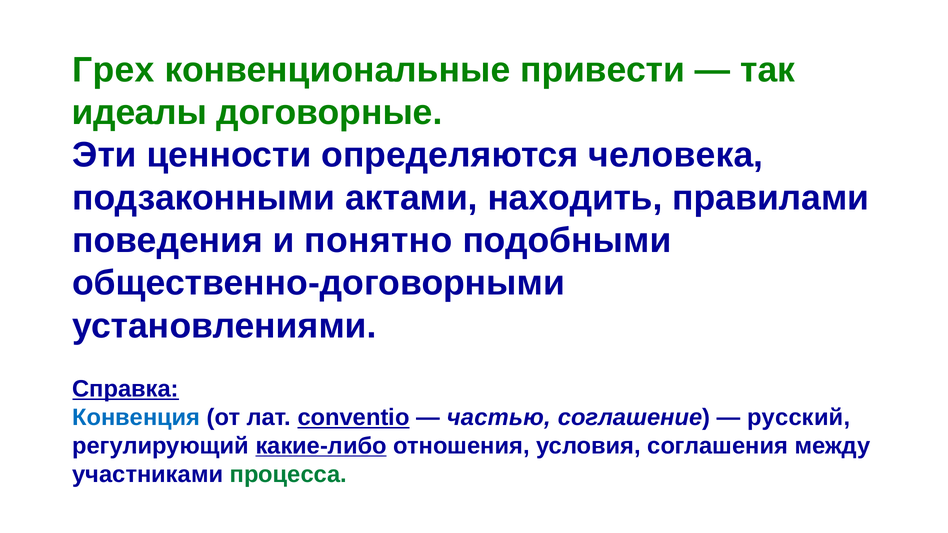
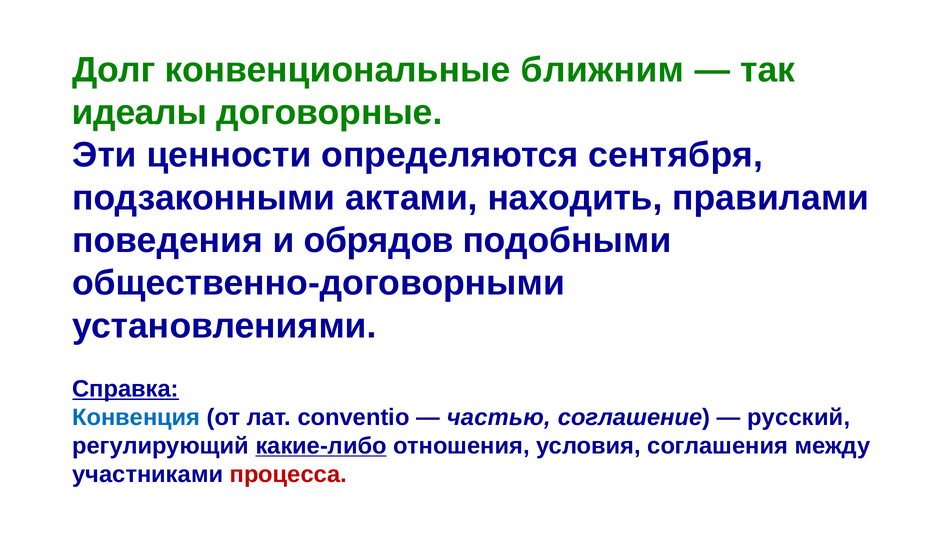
Грех: Грех -> Долг
привести: привести -> ближним
человека: человека -> сентября
понятно: понятно -> обрядов
conventio underline: present -> none
процесса colour: green -> red
